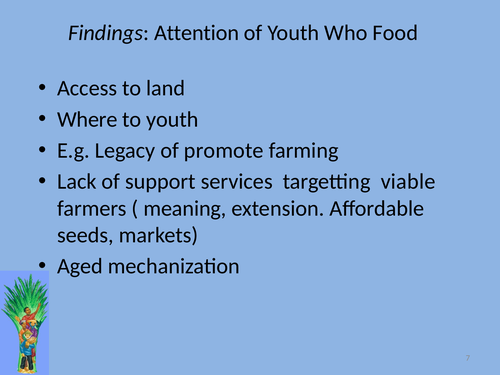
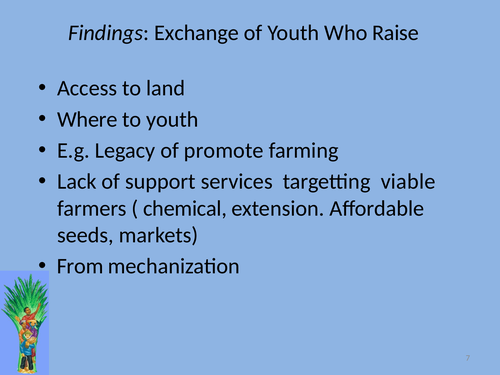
Attention: Attention -> Exchange
Food: Food -> Raise
meaning: meaning -> chemical
Aged: Aged -> From
